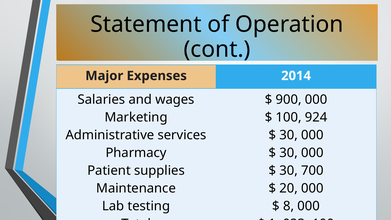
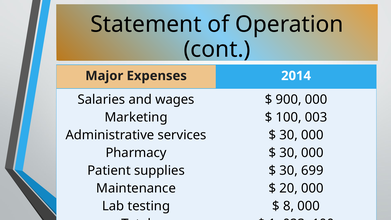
924: 924 -> 003
700: 700 -> 699
